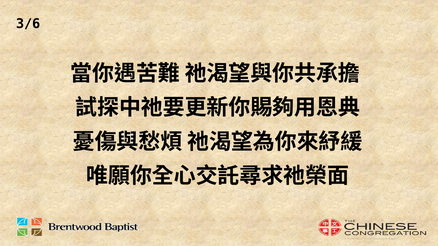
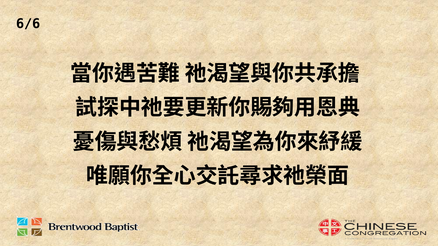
3/6: 3/6 -> 6/6
